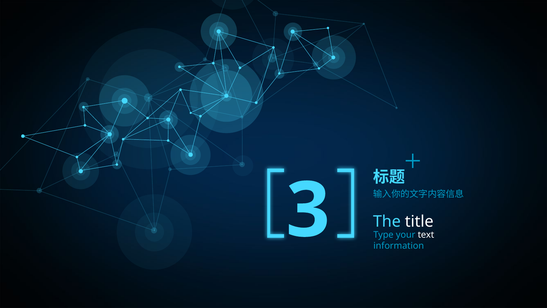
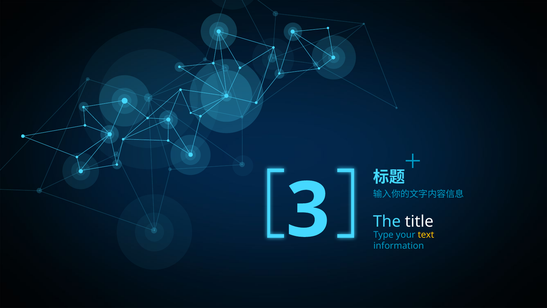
text colour: white -> yellow
